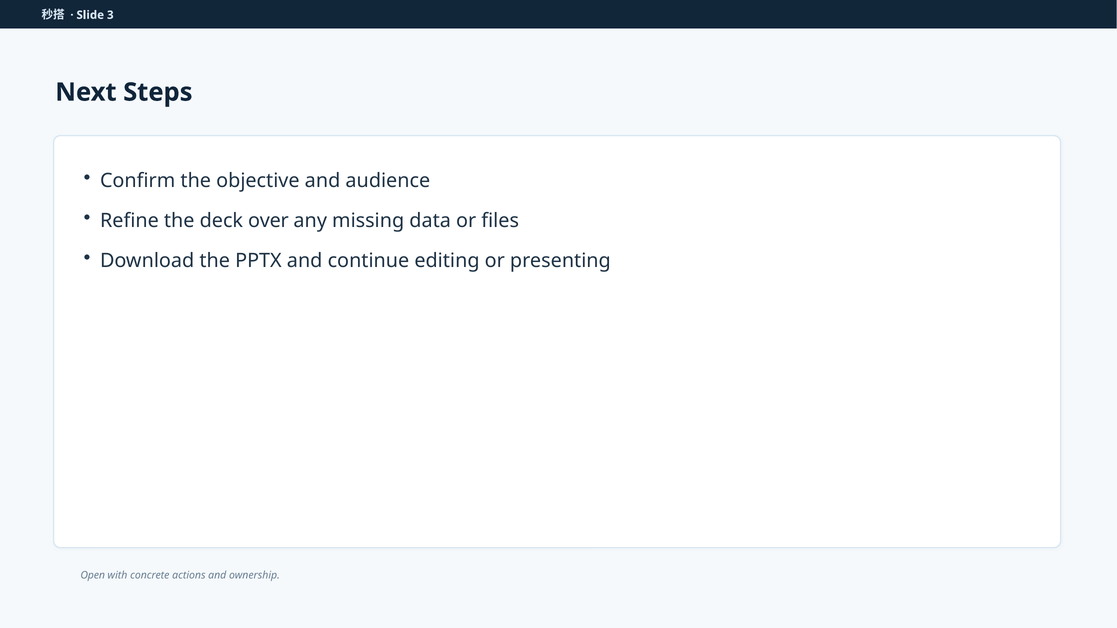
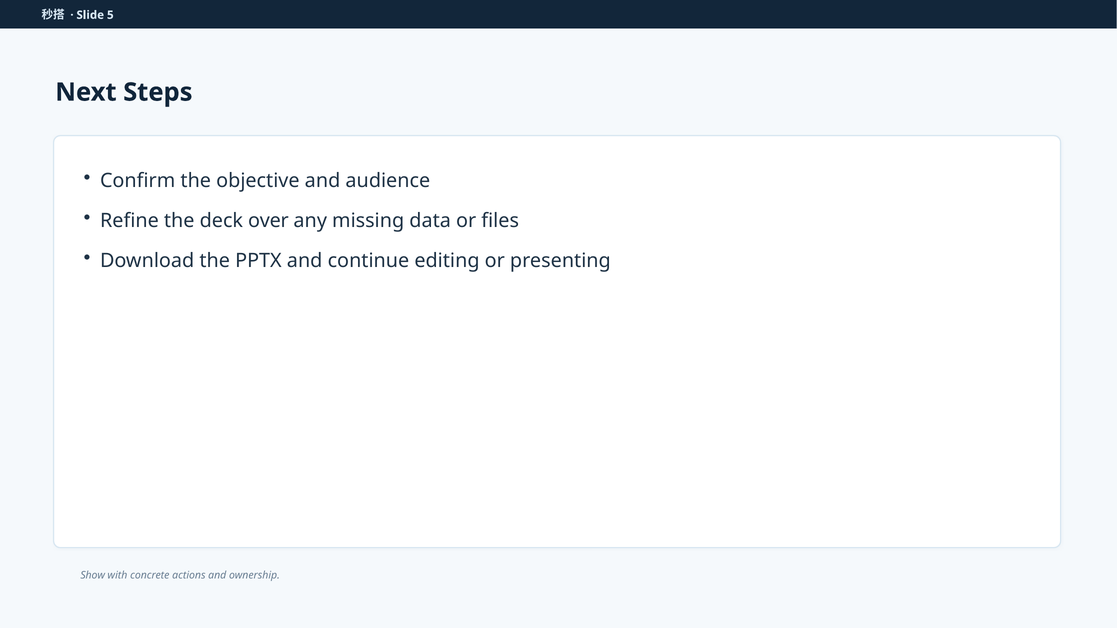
3: 3 -> 5
Open: Open -> Show
